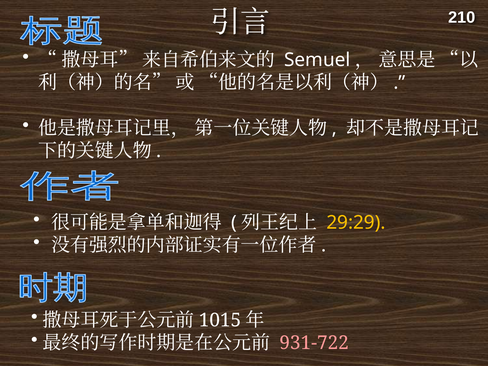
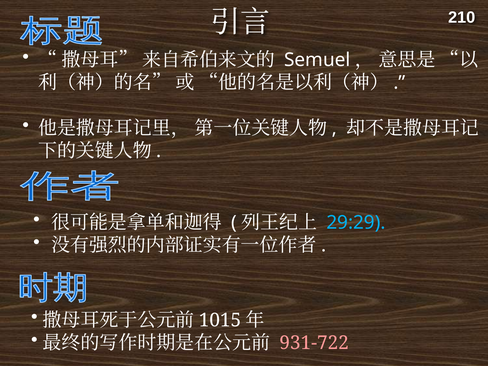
29:29 colour: yellow -> light blue
